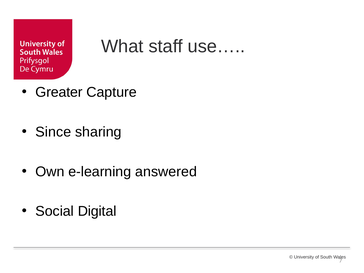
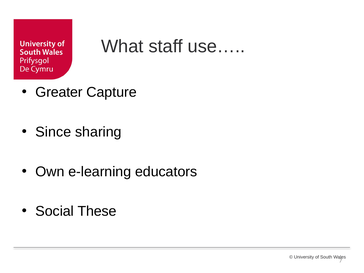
answered: answered -> educators
Digital: Digital -> These
